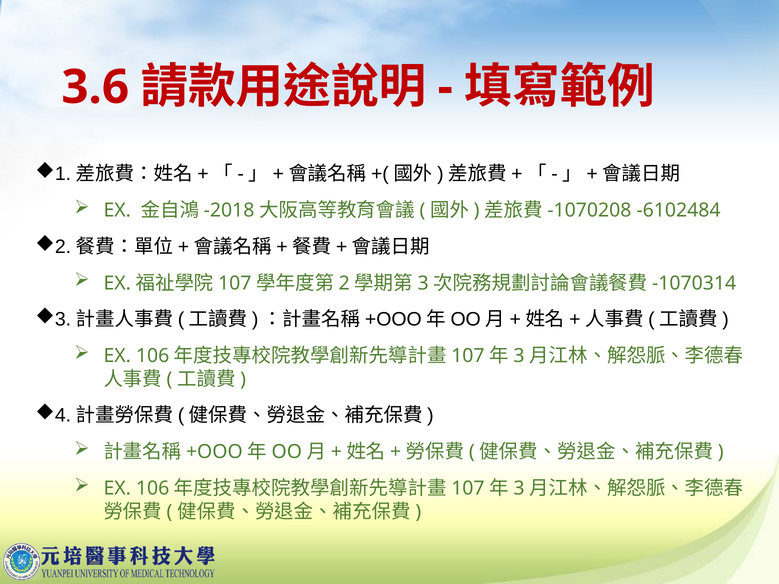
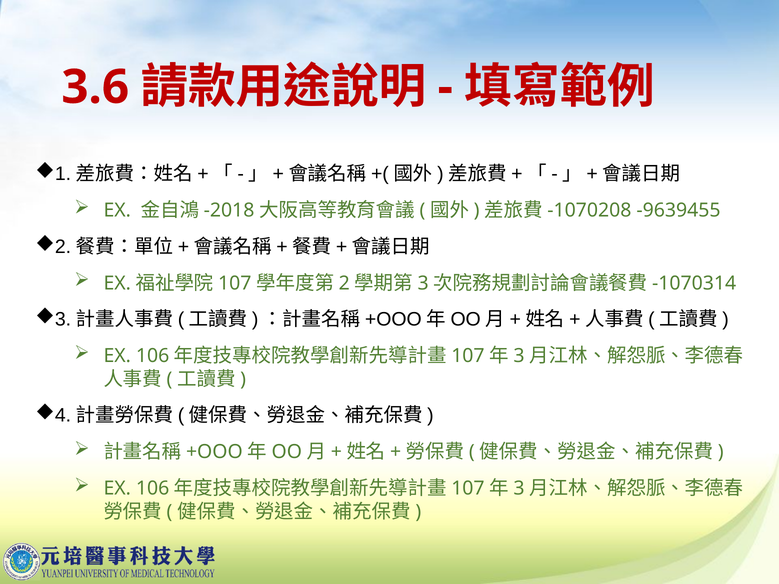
-6102484: -6102484 -> -9639455
